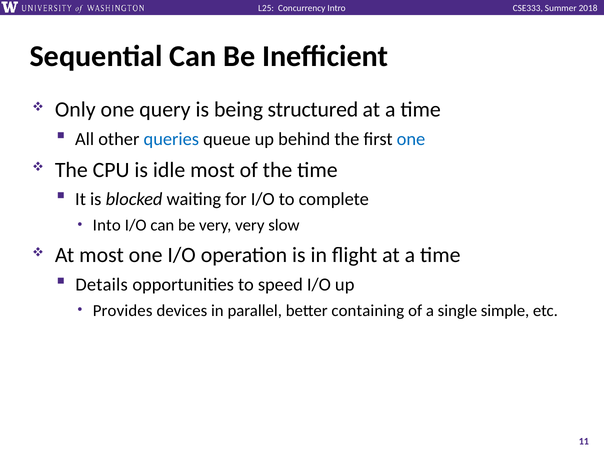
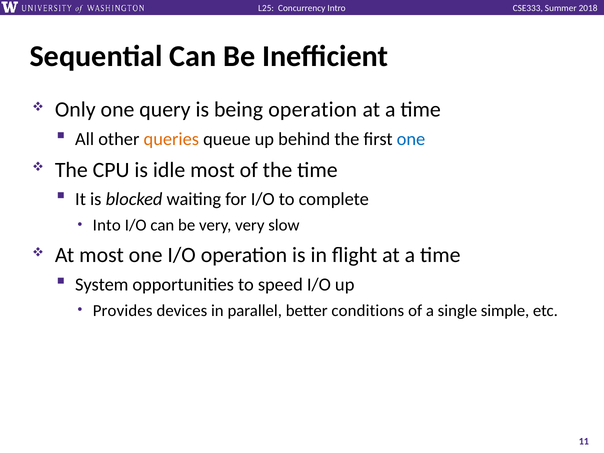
being structured: structured -> operation
queries colour: blue -> orange
Details: Details -> System
containing: containing -> conditions
